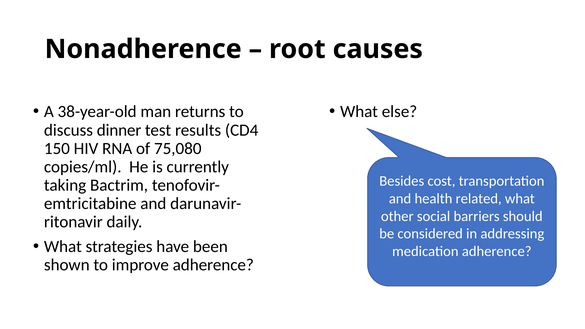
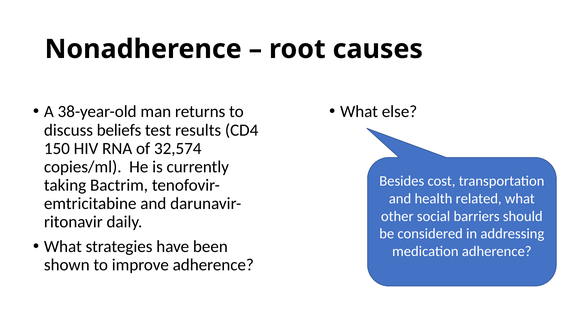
dinner: dinner -> beliefs
75,080: 75,080 -> 32,574
